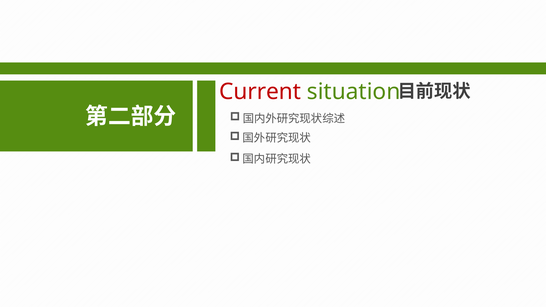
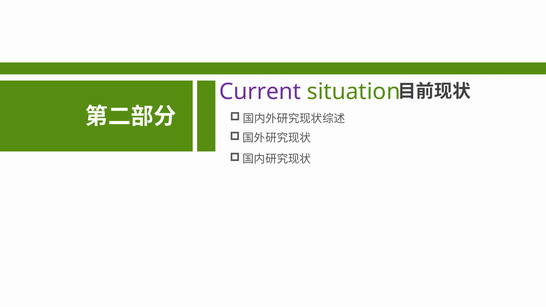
Current colour: red -> purple
